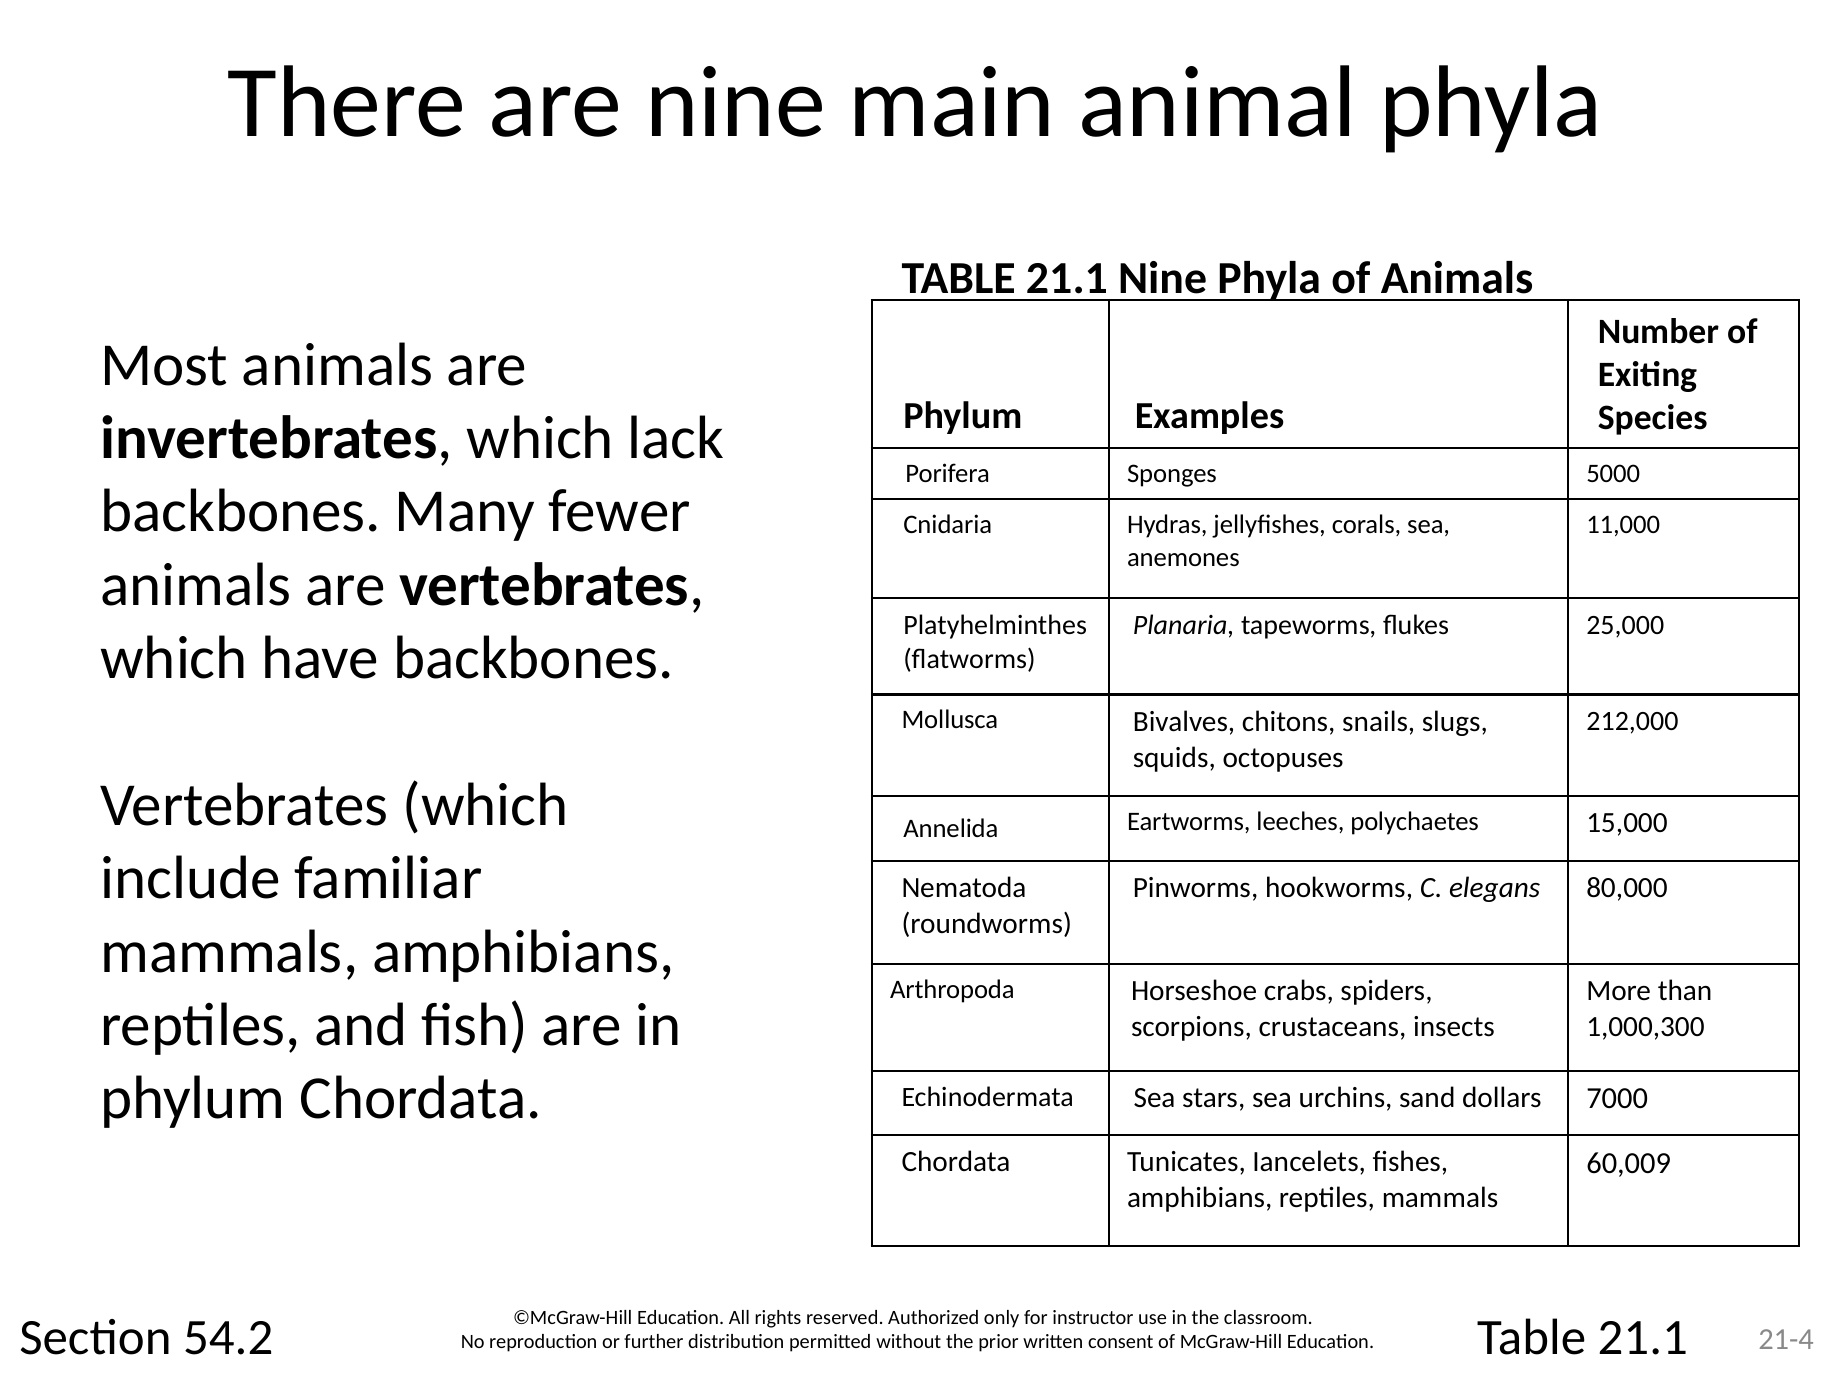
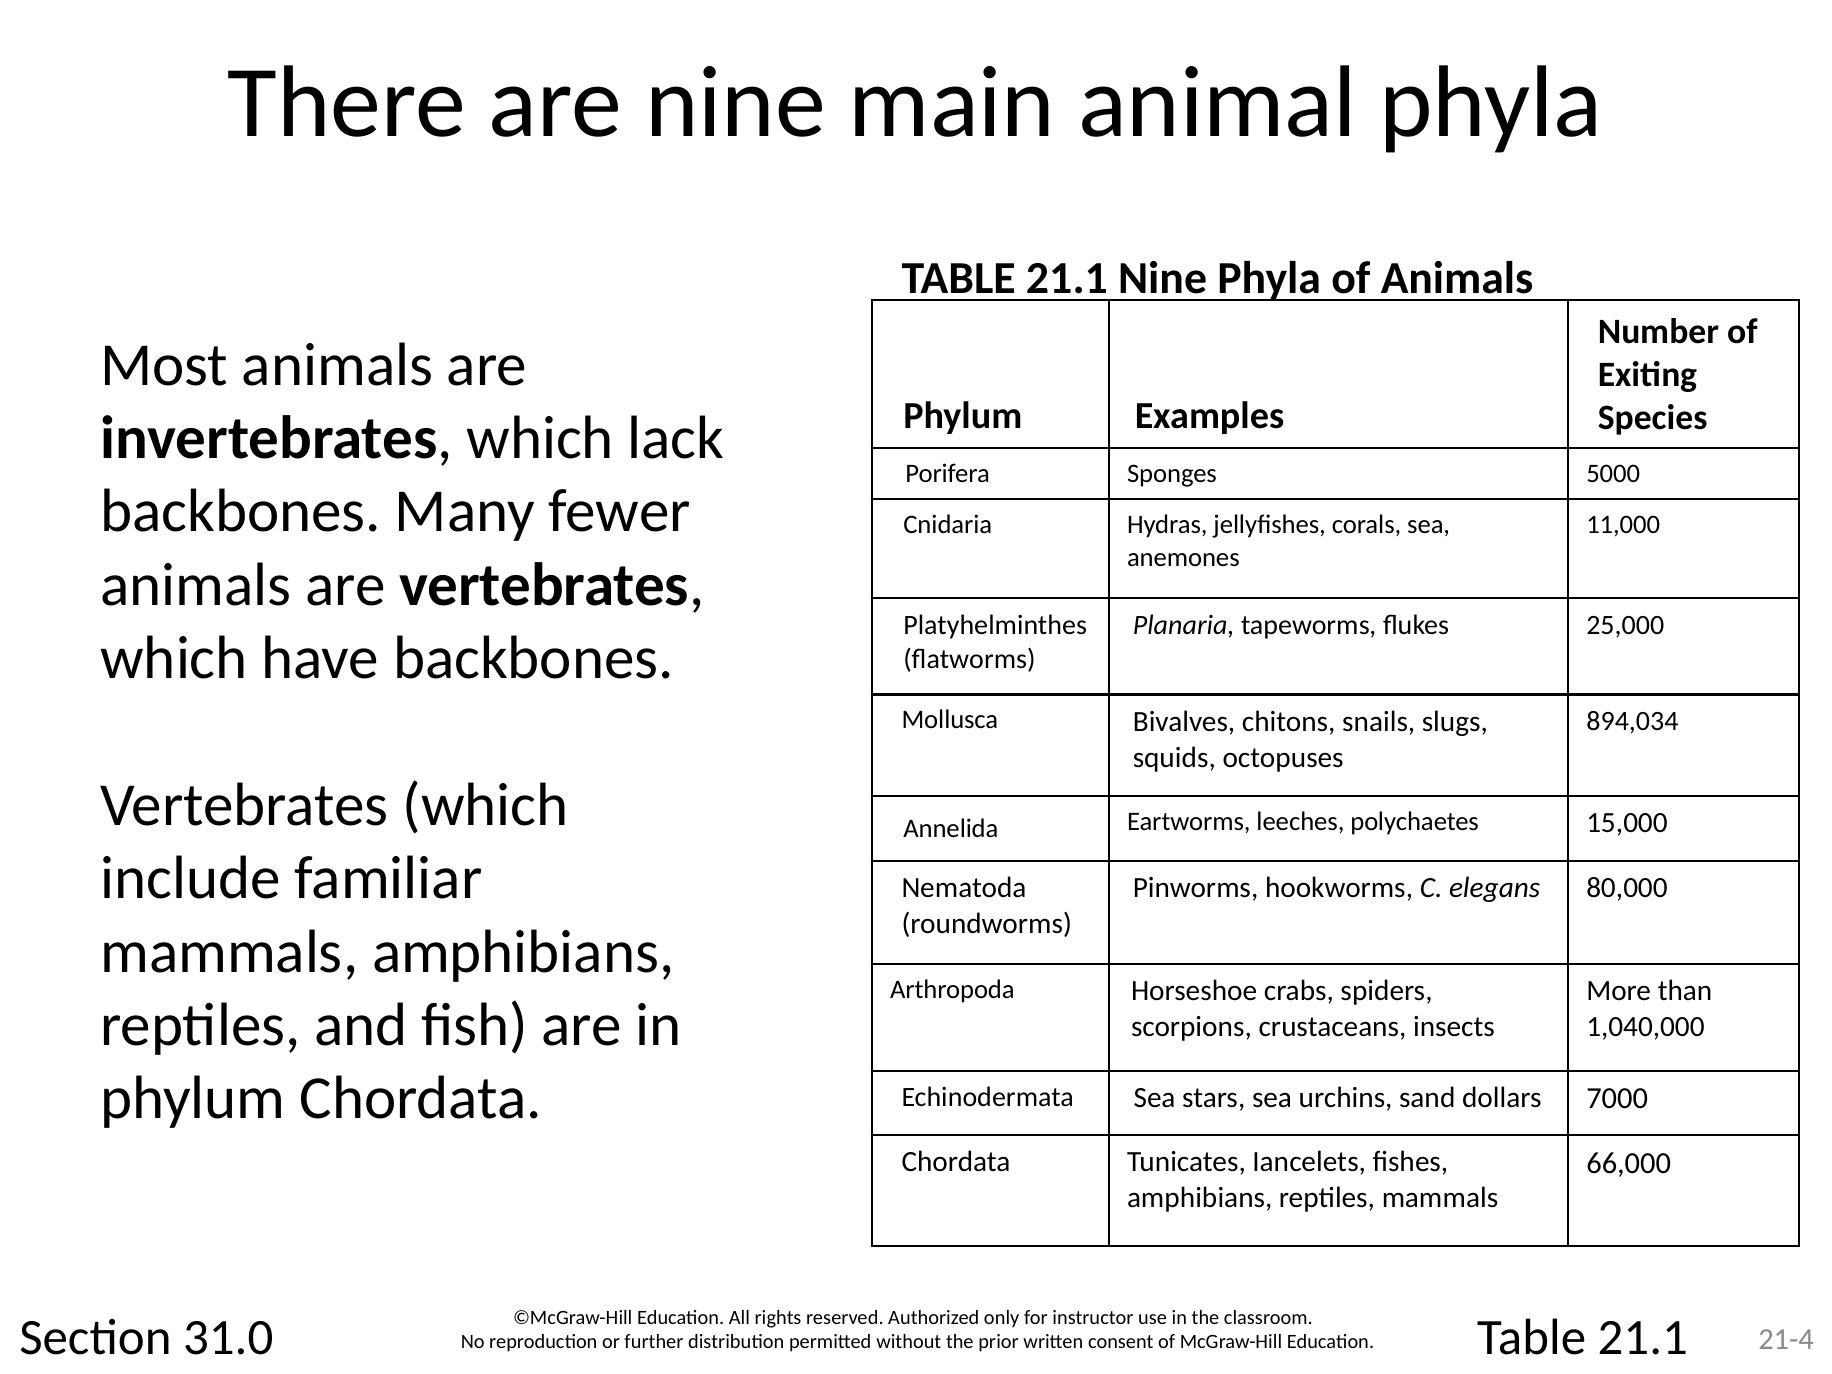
212,000: 212,000 -> 894,034
1,000,300: 1,000,300 -> 1,040,000
60,009: 60,009 -> 66,000
54.2: 54.2 -> 31.0
